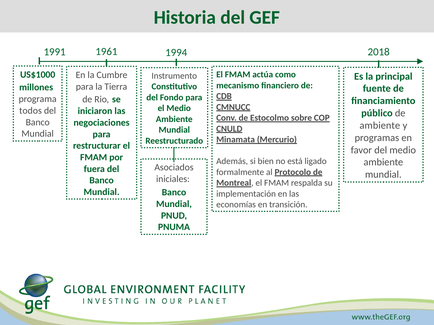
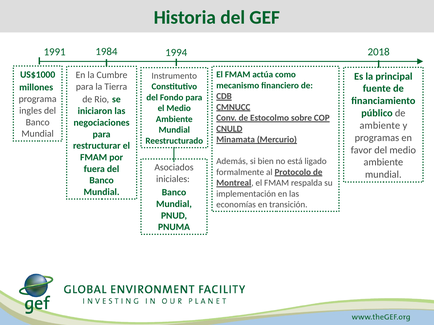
1961: 1961 -> 1984
todos: todos -> ingles
